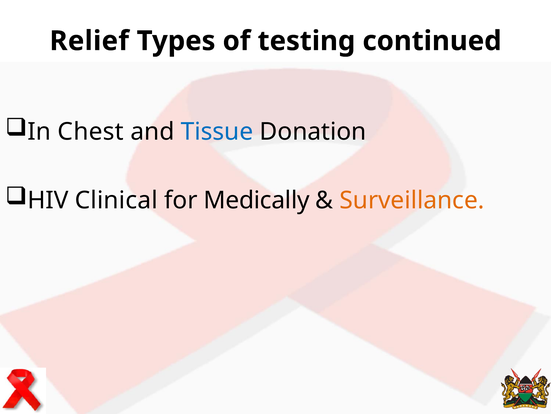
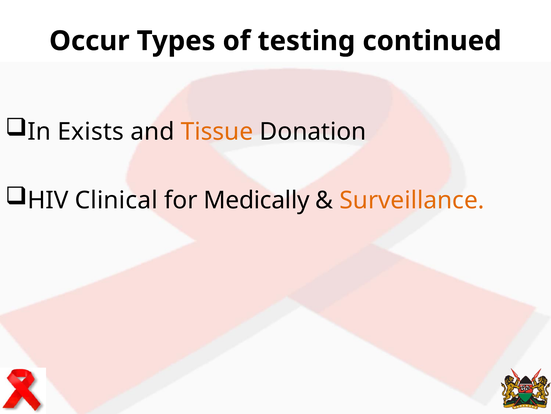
Relief: Relief -> Occur
Chest: Chest -> Exists
Tissue colour: blue -> orange
